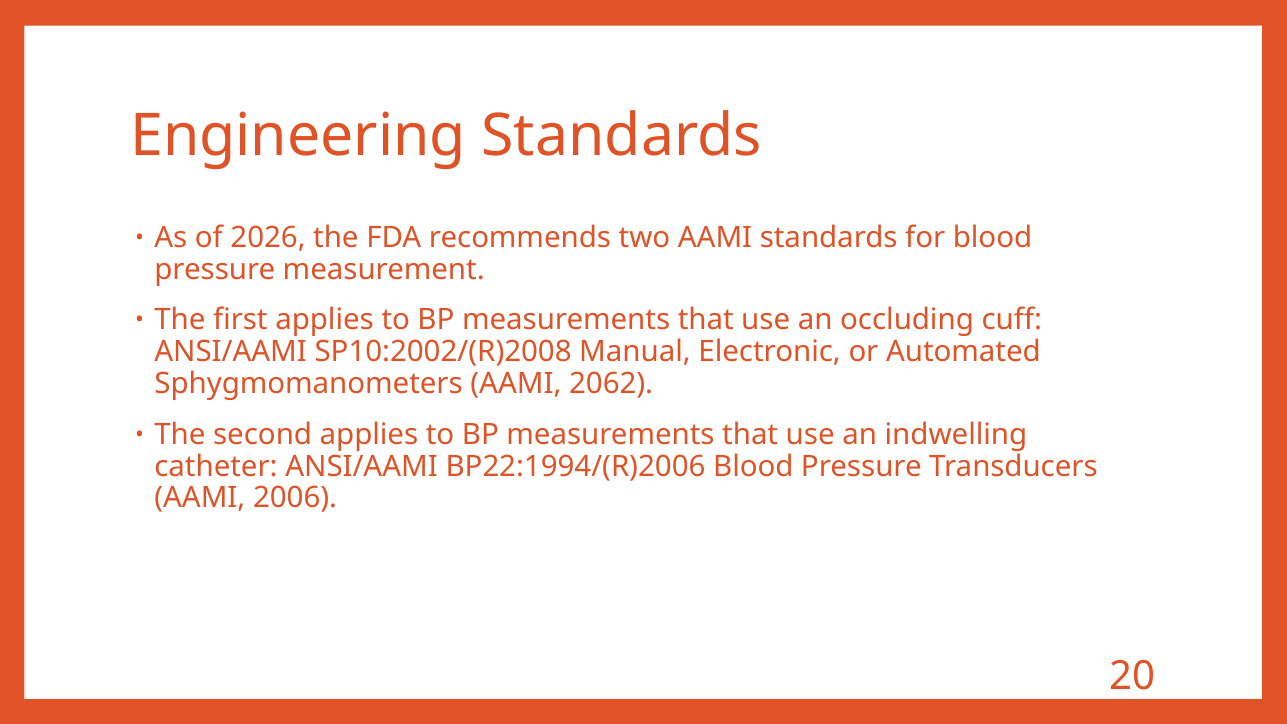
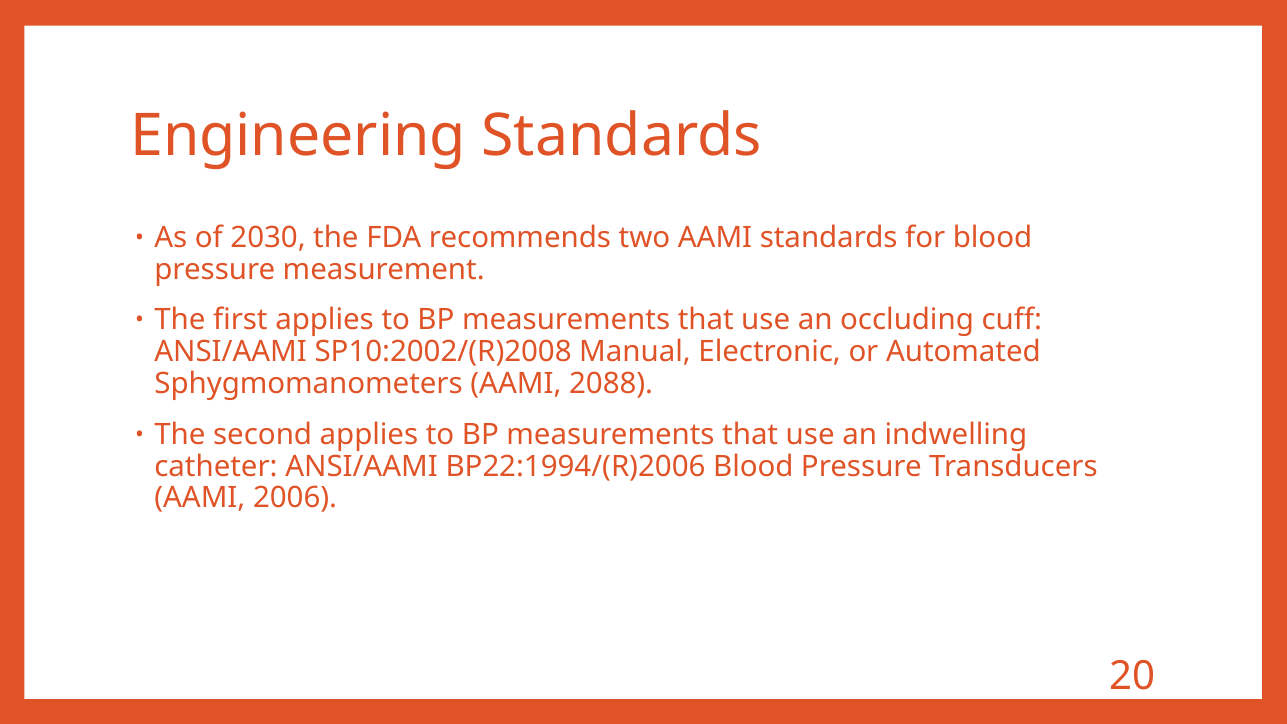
2026: 2026 -> 2030
2062: 2062 -> 2088
